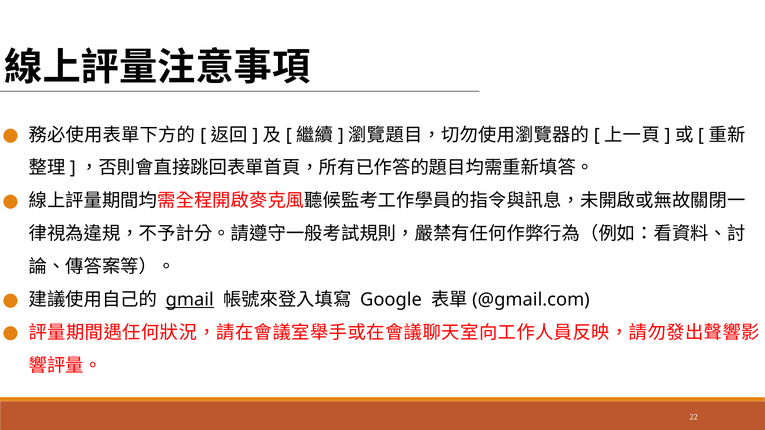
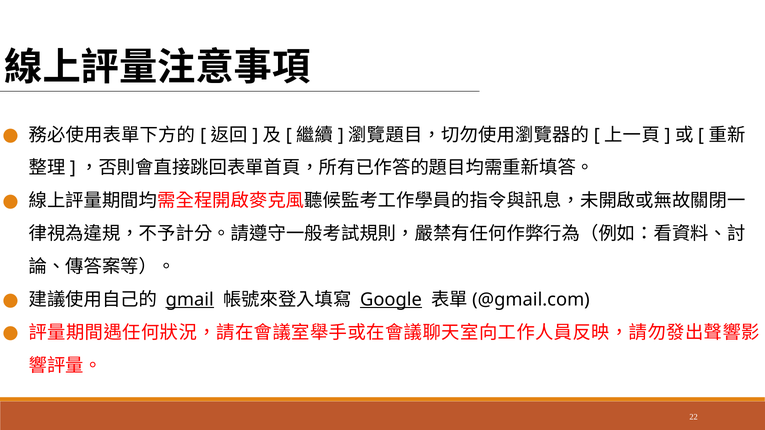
Google underline: none -> present
